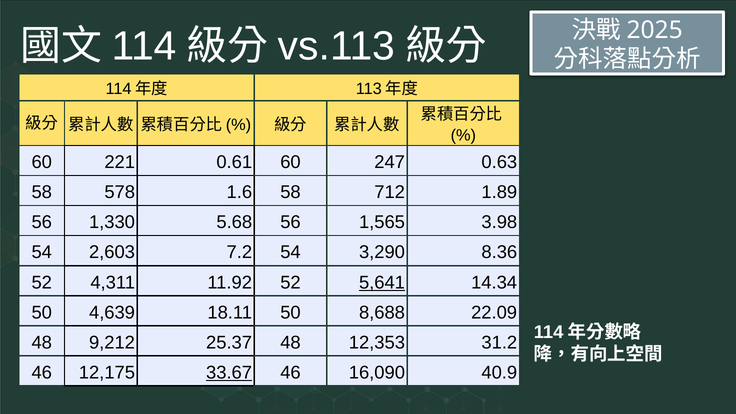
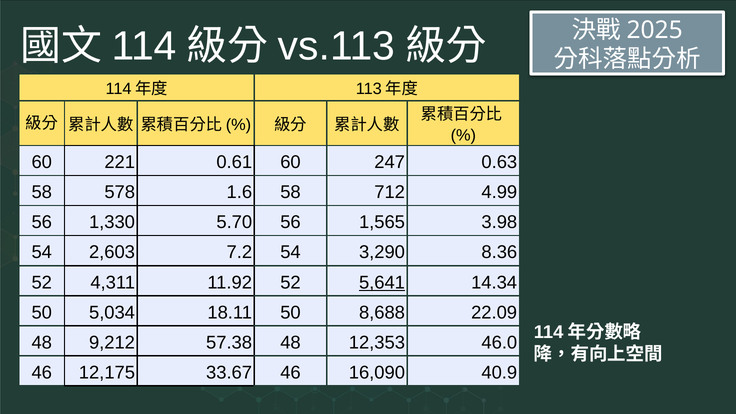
1.89: 1.89 -> 4.99
5.68: 5.68 -> 5.70
4,639: 4,639 -> 5,034
25.37: 25.37 -> 57.38
31.2: 31.2 -> 46.0
33.67 underline: present -> none
